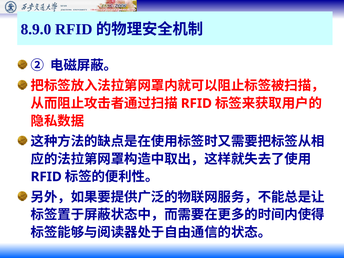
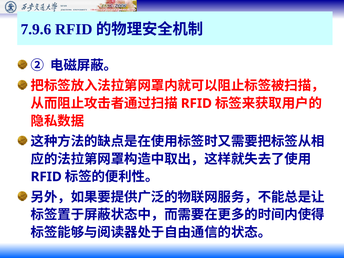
8.9.0: 8.9.0 -> 7.9.6
